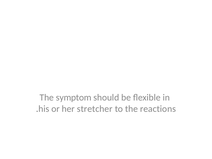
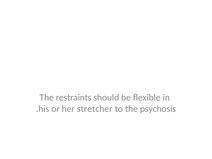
symptom: symptom -> restraints
reactions: reactions -> psychosis
